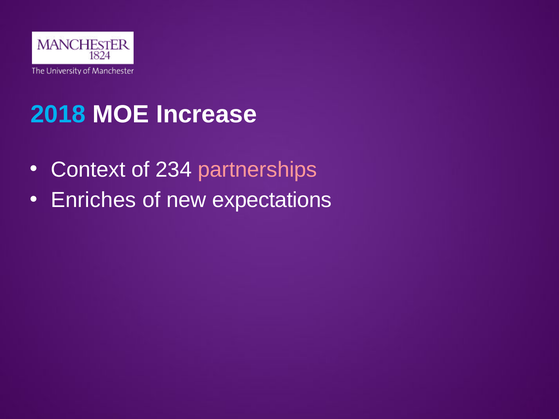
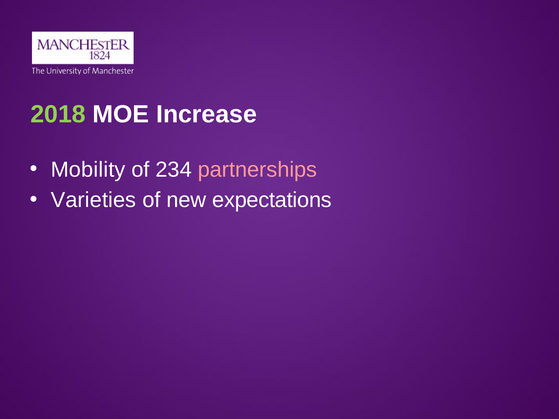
2018 colour: light blue -> light green
Context: Context -> Mobility
Enriches: Enriches -> Varieties
